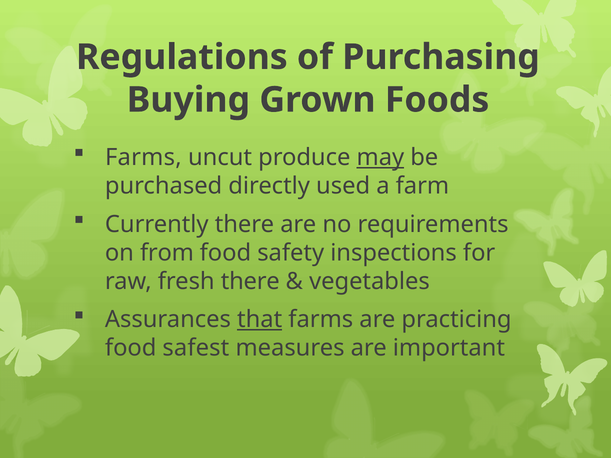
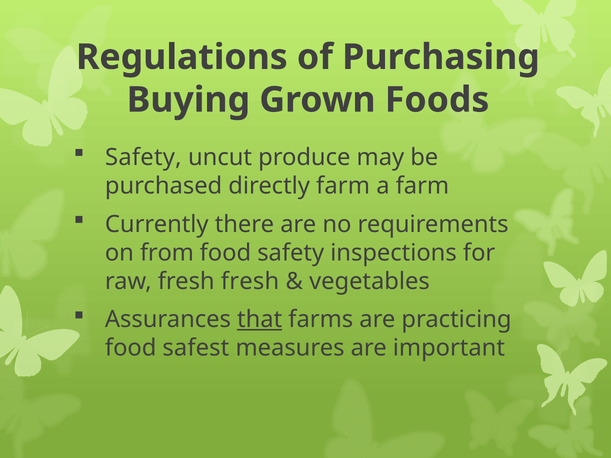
Farms at (143, 157): Farms -> Safety
may underline: present -> none
directly used: used -> farm
fresh there: there -> fresh
